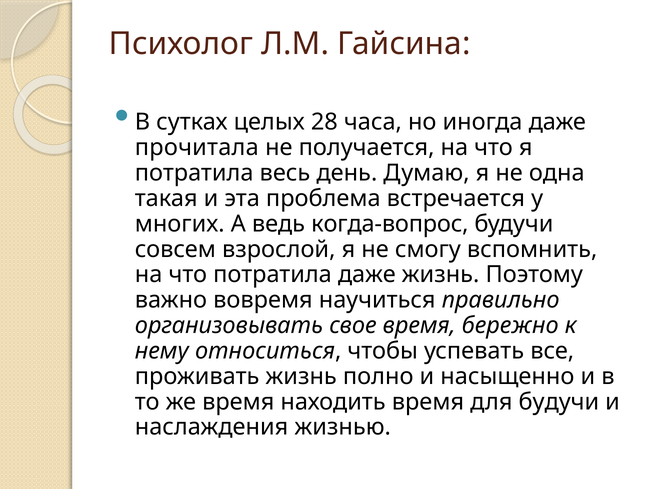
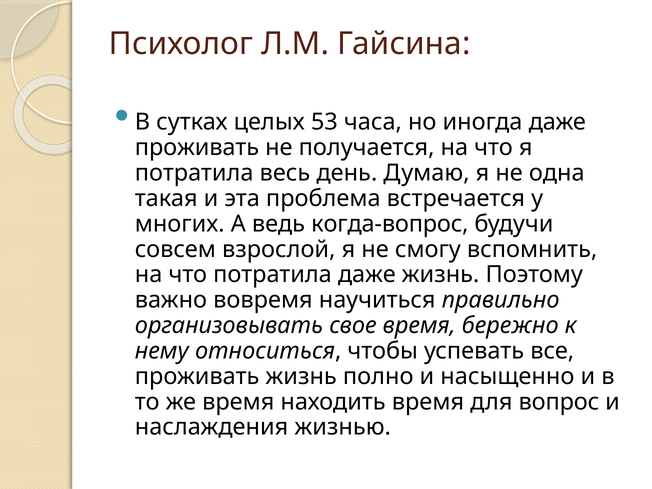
28: 28 -> 53
прочитала at (197, 148): прочитала -> проживать
для будучи: будучи -> вопрос
